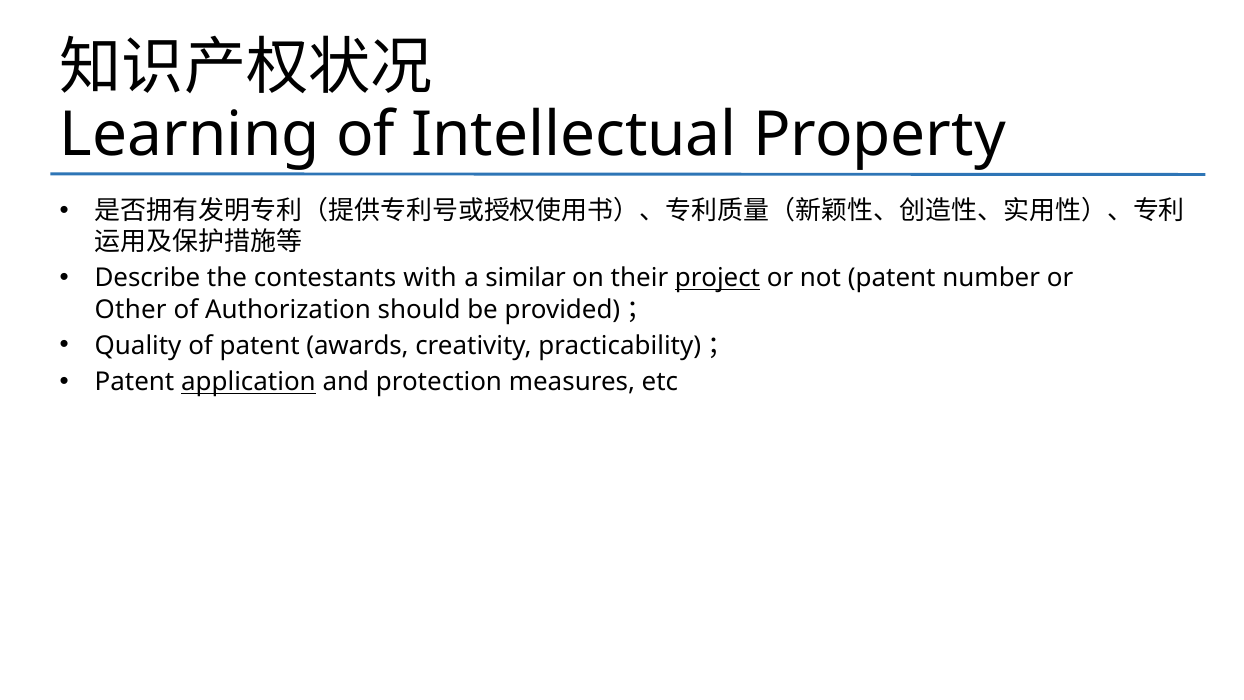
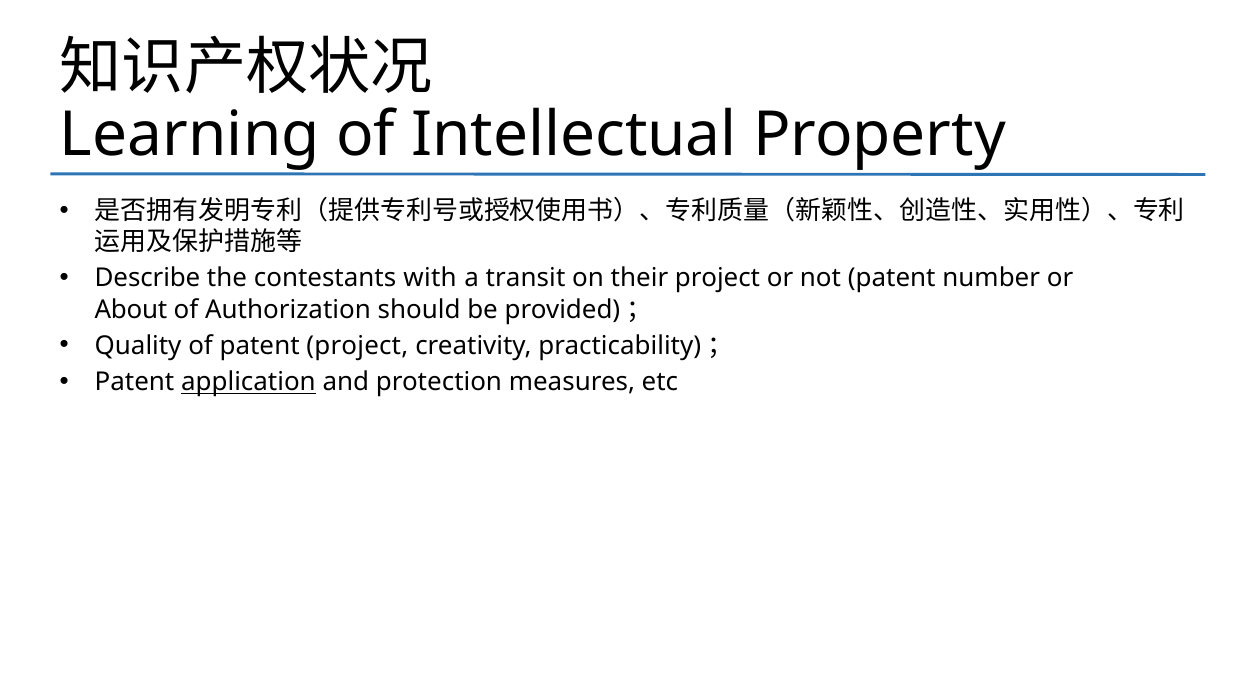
similar: similar -> transit
project at (718, 278) underline: present -> none
Other: Other -> About
patent awards: awards -> project
